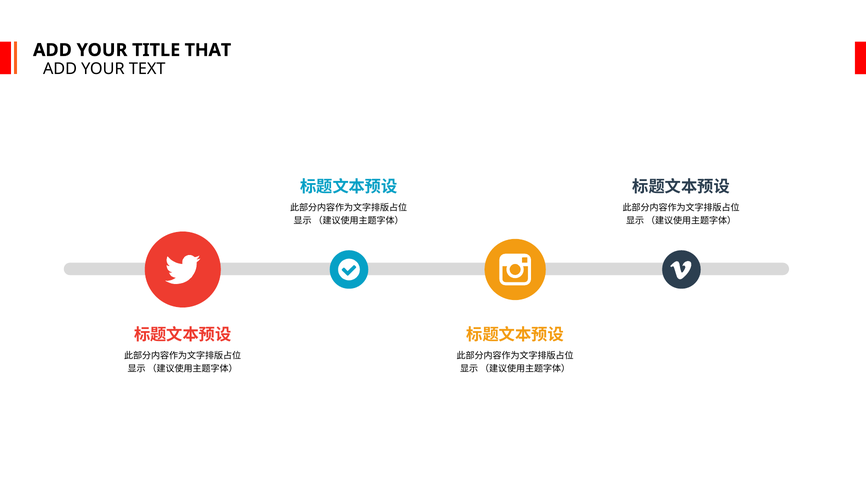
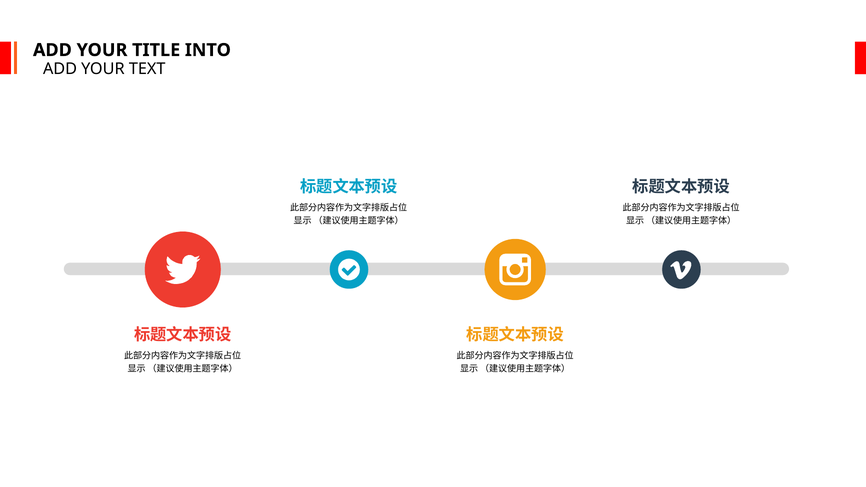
THAT: THAT -> INTO
